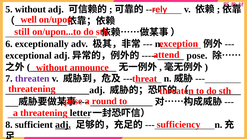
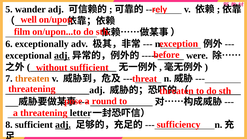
5 without: without -> wander
still: still -> film
attend: attend -> before
adj at (62, 55) underline: none -> present
pose at (197, 55): pose -> were
without announce: announce -> sufficient
threaten at (32, 79) colour: purple -> orange
